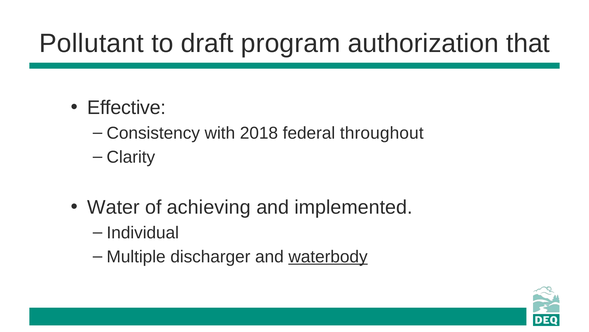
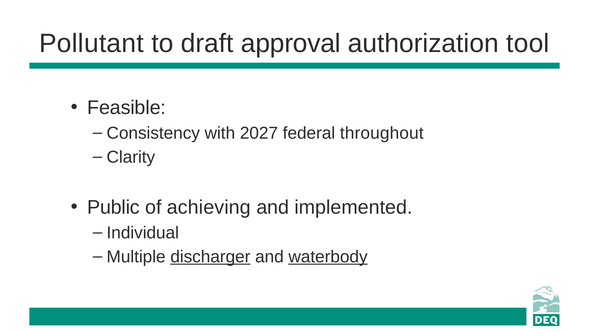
program: program -> approval
that: that -> tool
Effective: Effective -> Feasible
2018: 2018 -> 2027
Water: Water -> Public
discharger underline: none -> present
